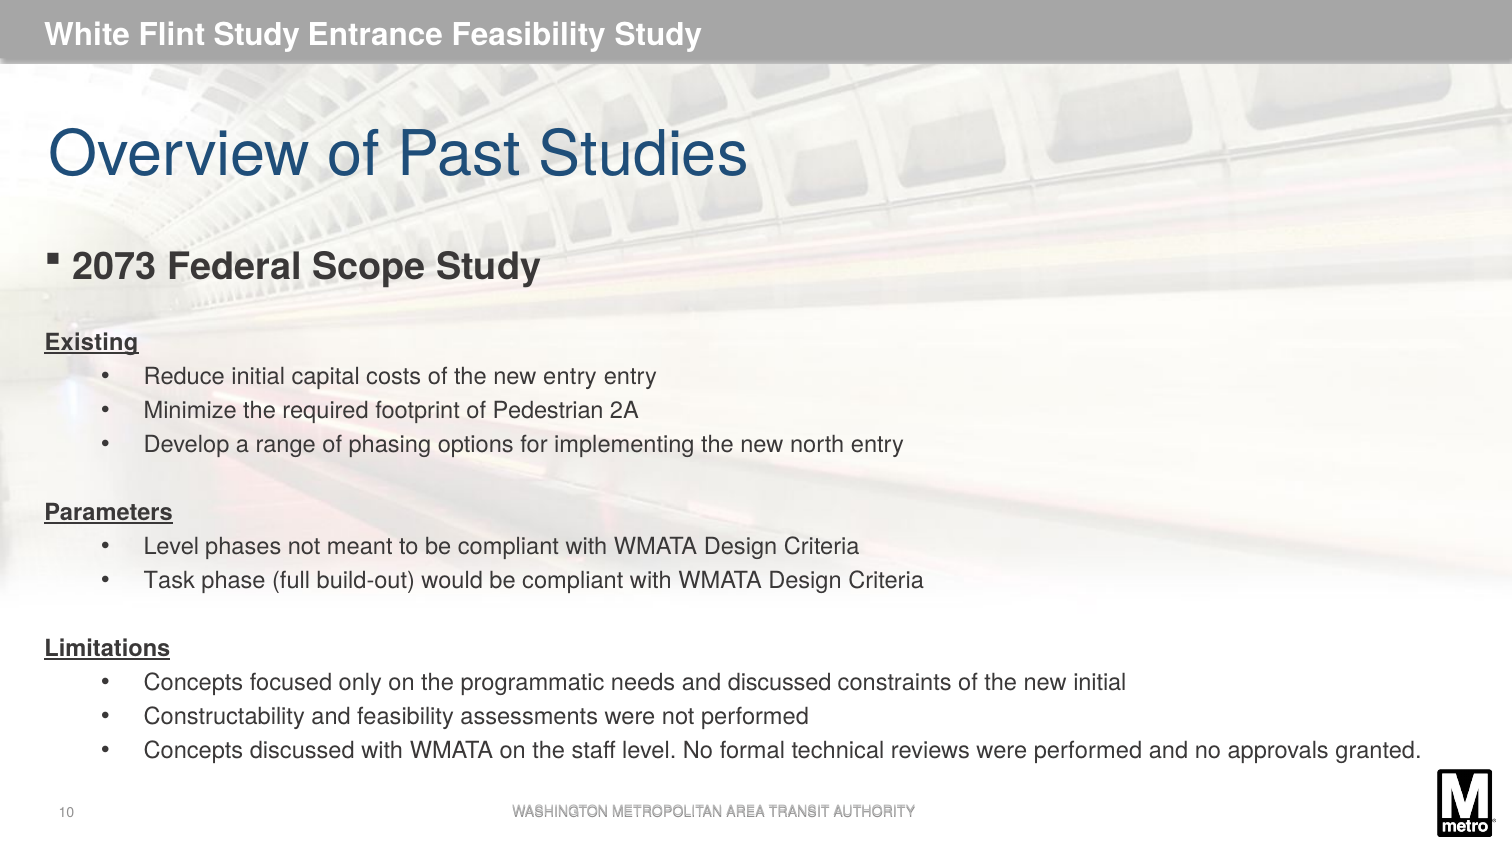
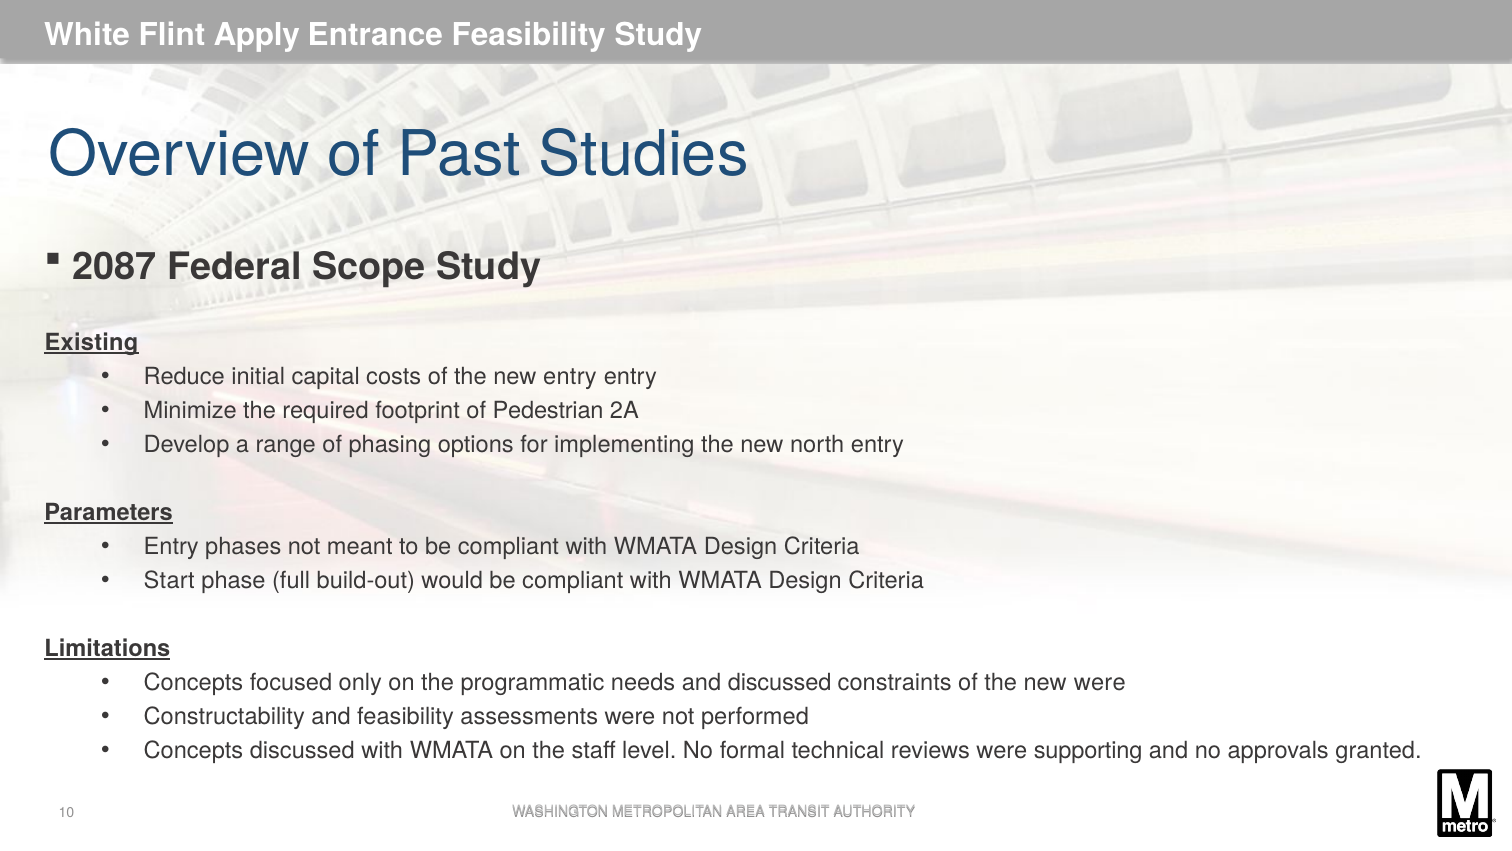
Flint Study: Study -> Apply
2073: 2073 -> 2087
Level at (171, 546): Level -> Entry
Task: Task -> Start
new initial: initial -> were
were performed: performed -> supporting
